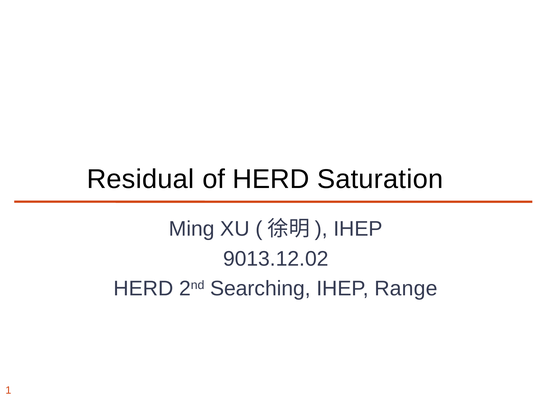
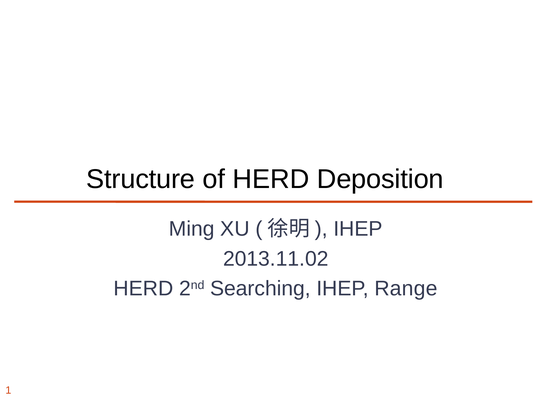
Residual: Residual -> Structure
Saturation: Saturation -> Deposition
9013.12.02: 9013.12.02 -> 2013.11.02
